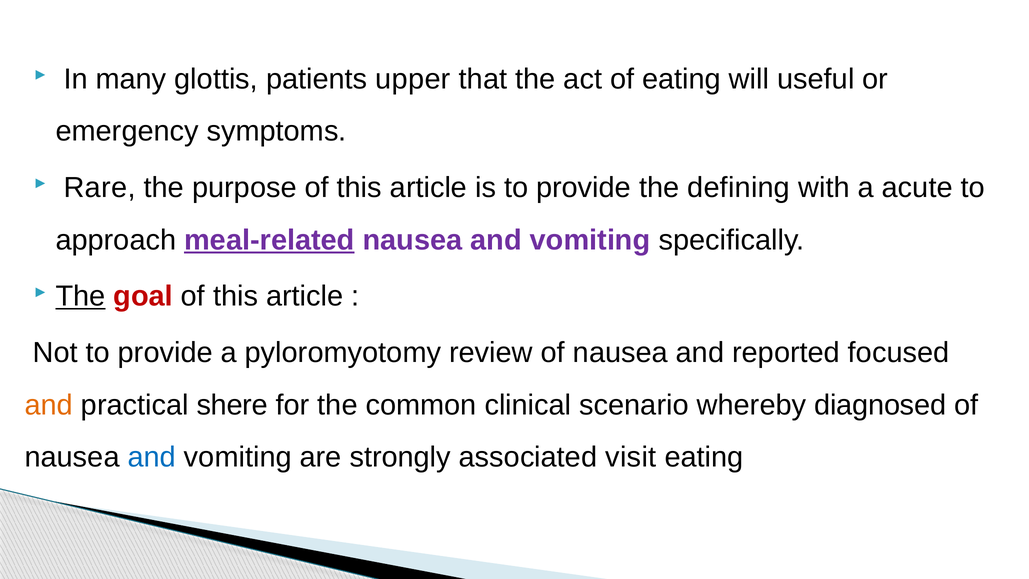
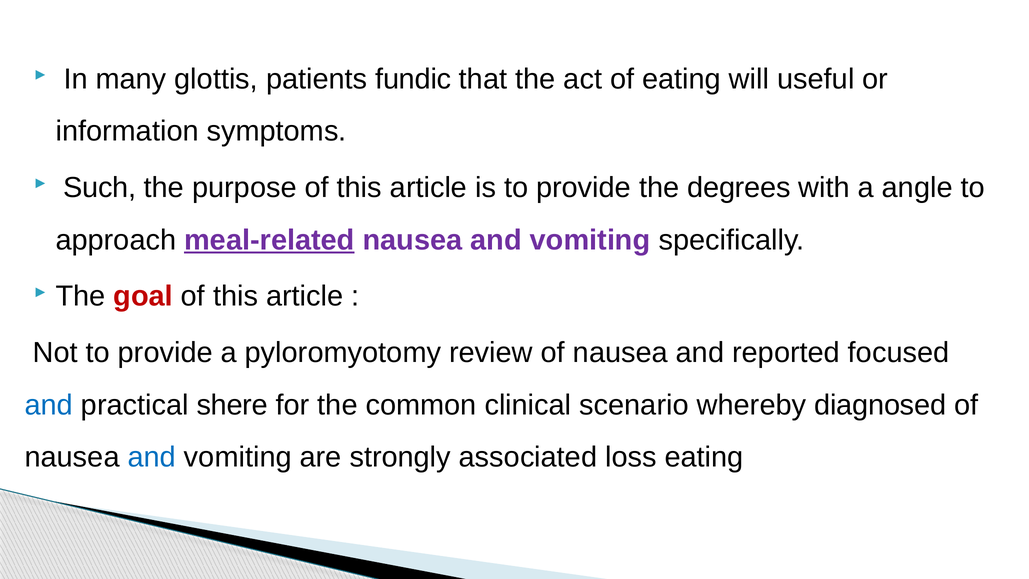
upper: upper -> fundic
emergency: emergency -> information
Rare: Rare -> Such
defining: defining -> degrees
acute: acute -> angle
The at (81, 296) underline: present -> none
and at (49, 405) colour: orange -> blue
visit: visit -> loss
